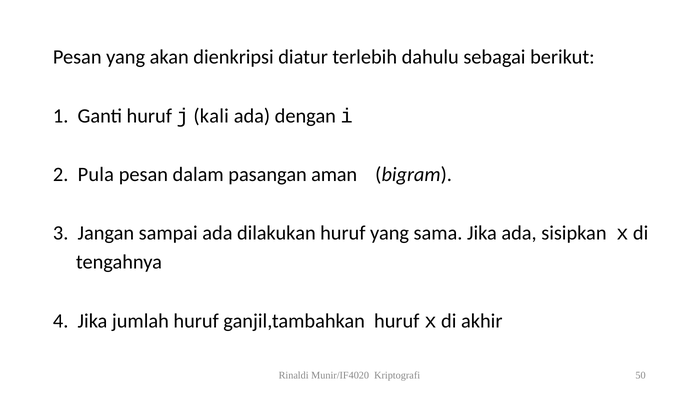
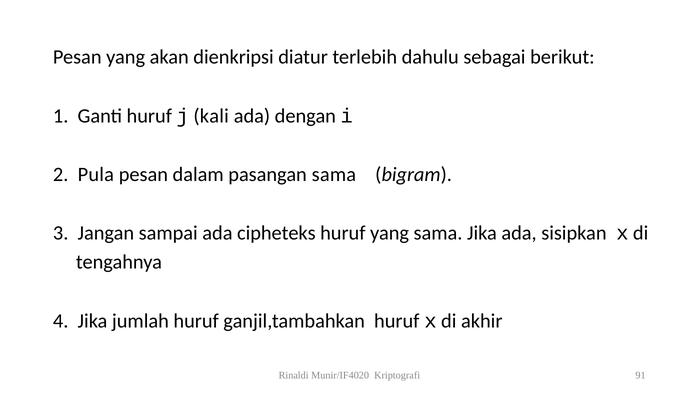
pasangan aman: aman -> sama
dilakukan: dilakukan -> cipheteks
50: 50 -> 91
